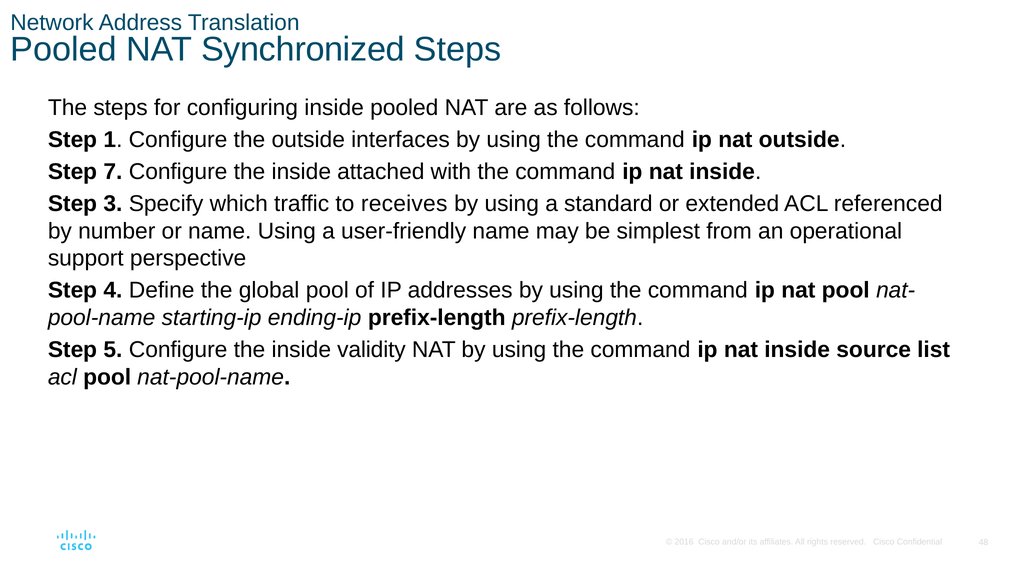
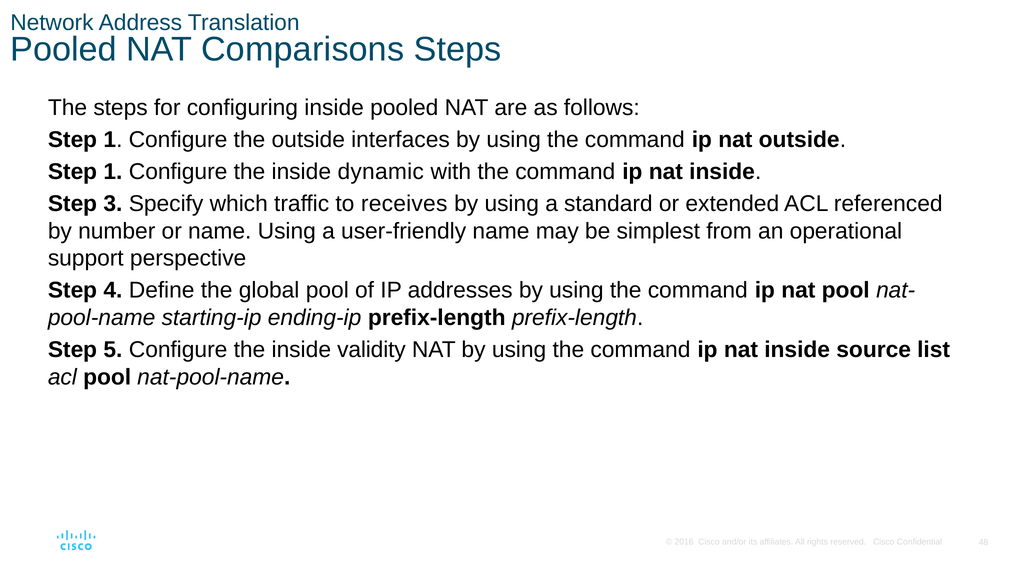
Synchronized: Synchronized -> Comparisons
7 at (113, 172): 7 -> 1
attached: attached -> dynamic
